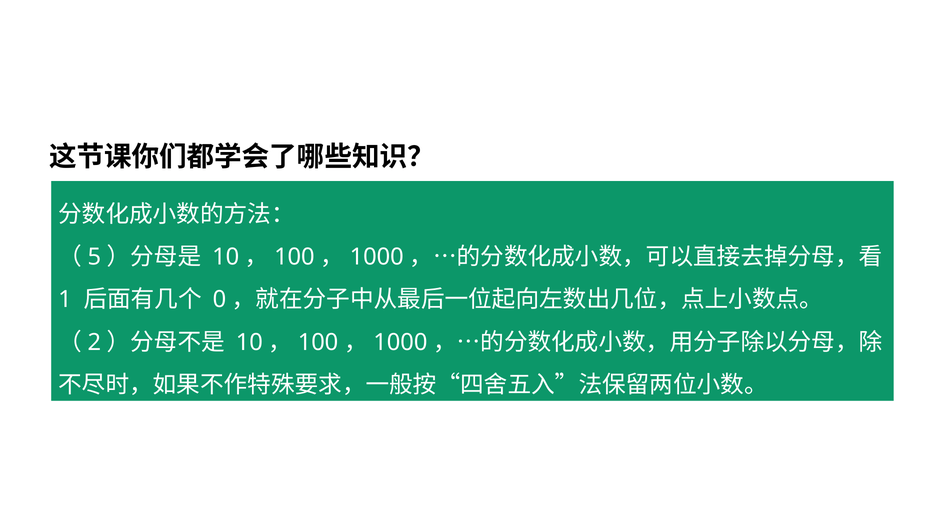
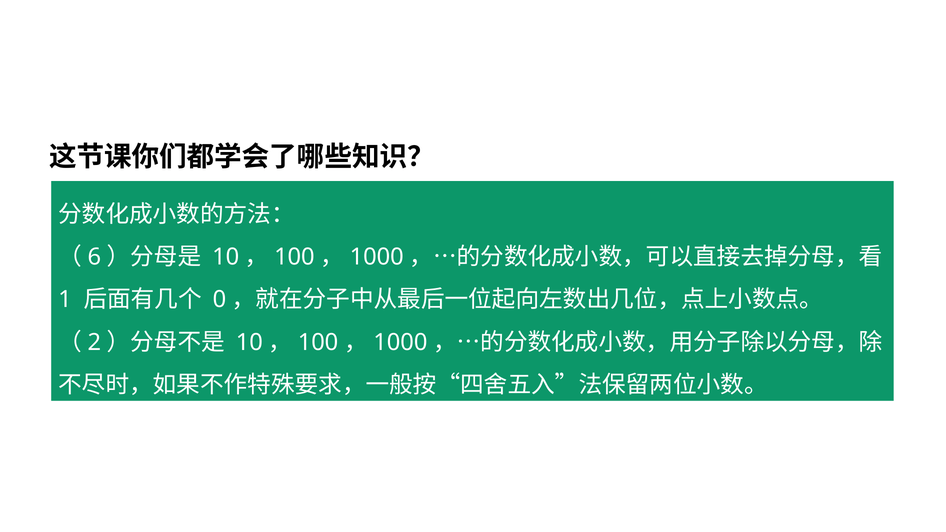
5: 5 -> 6
